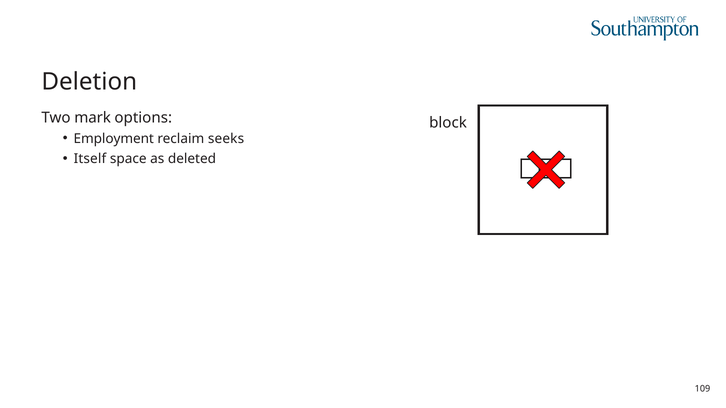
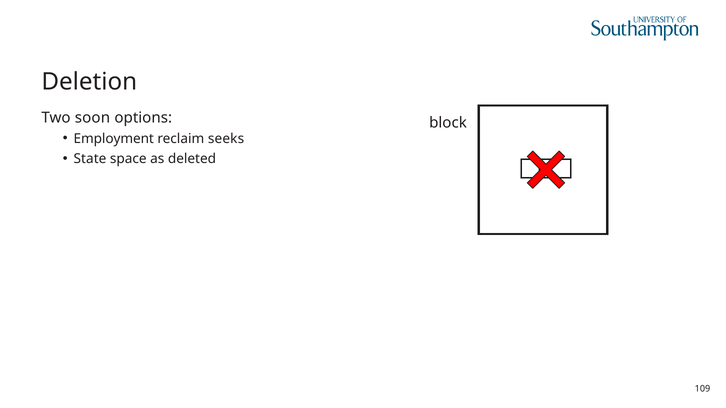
mark: mark -> soon
Itself: Itself -> State
